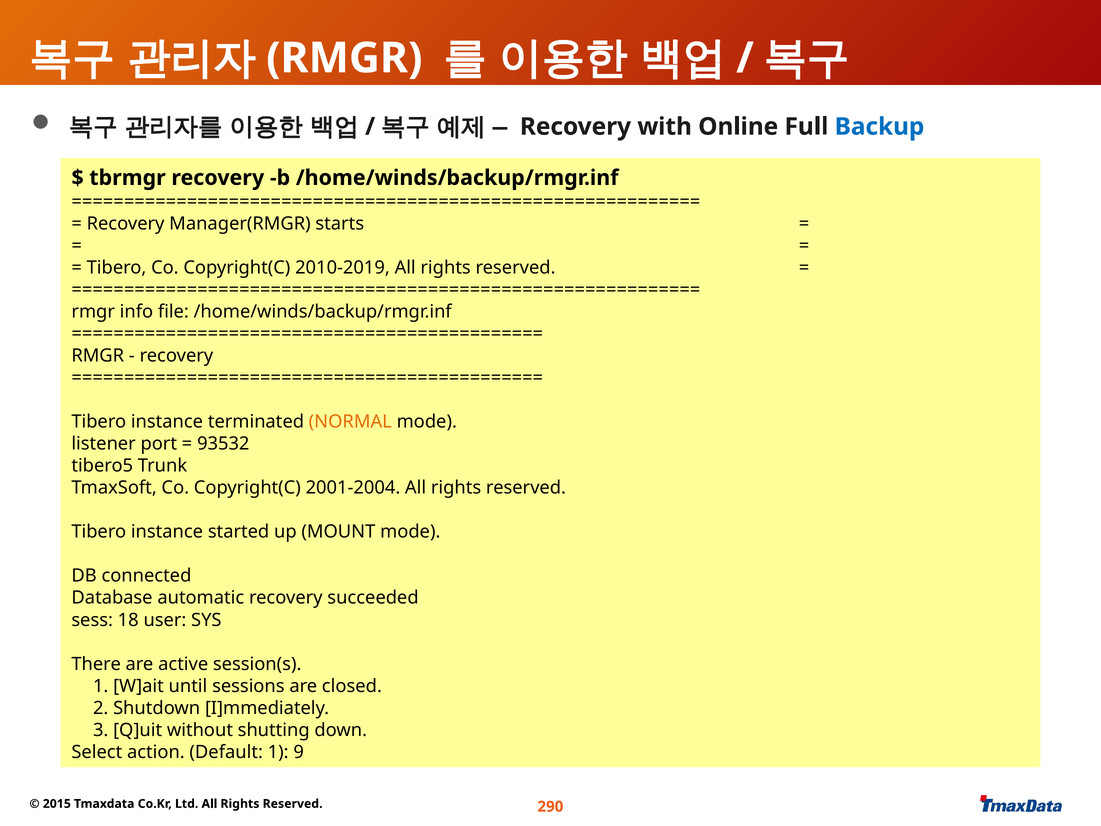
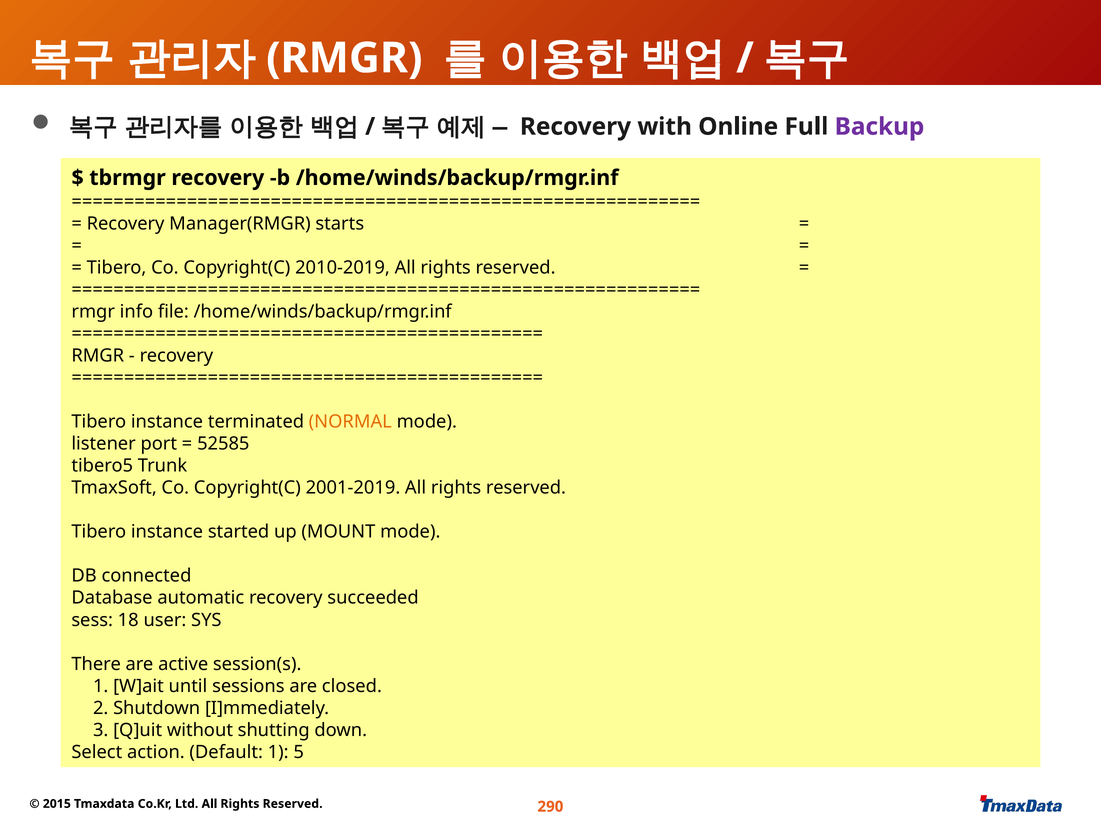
Backup colour: blue -> purple
93532: 93532 -> 52585
2001-2004: 2001-2004 -> 2001-2019
9: 9 -> 5
